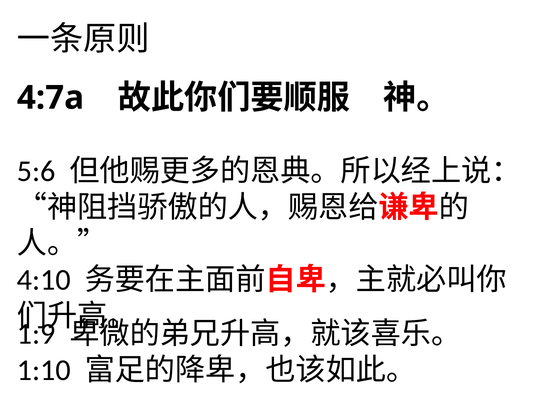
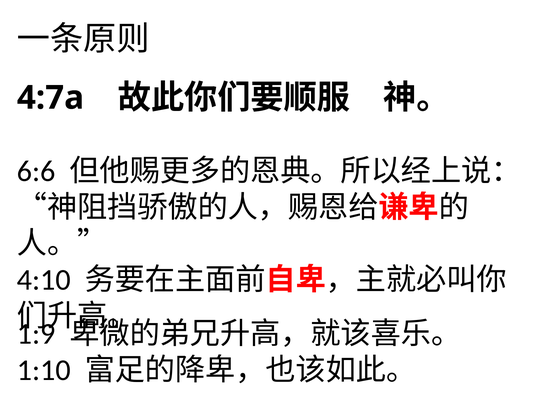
5:6: 5:6 -> 6:6
